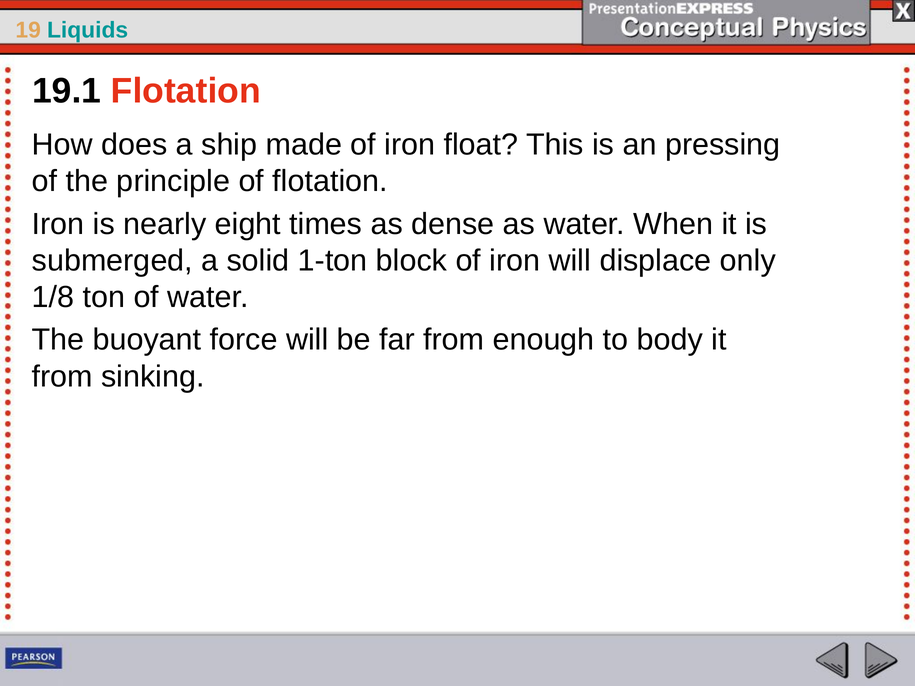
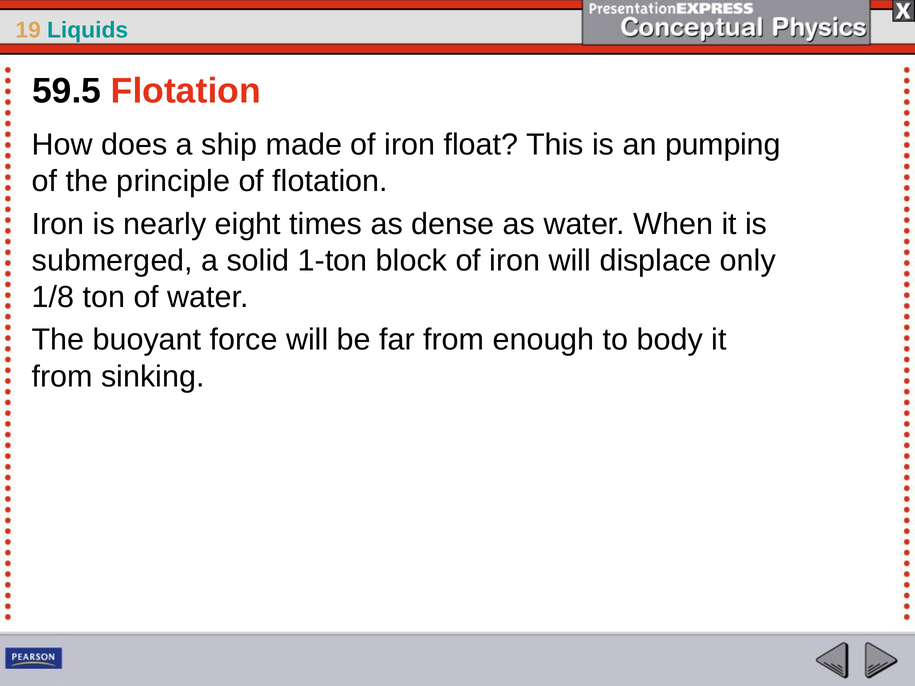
19.1: 19.1 -> 59.5
pressing: pressing -> pumping
